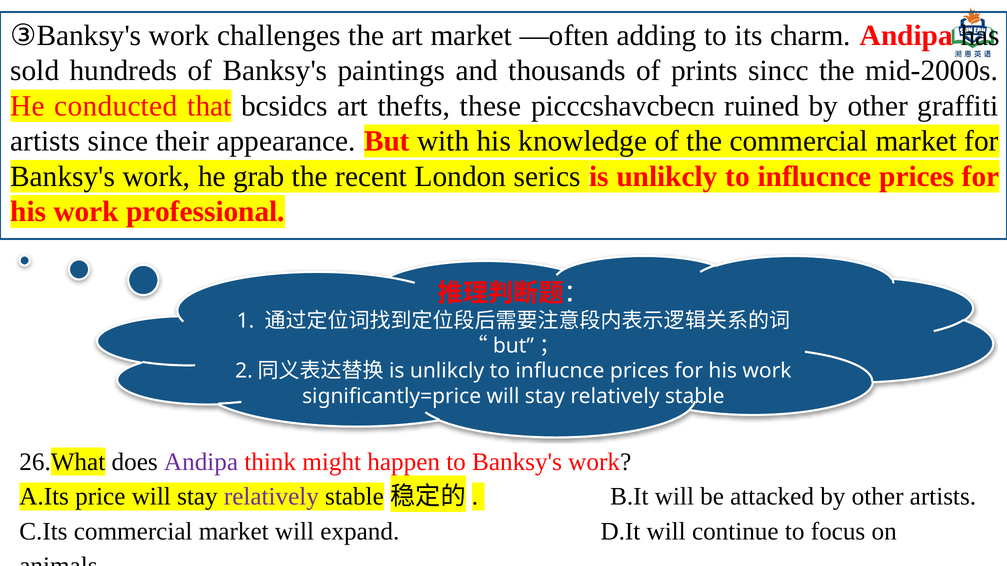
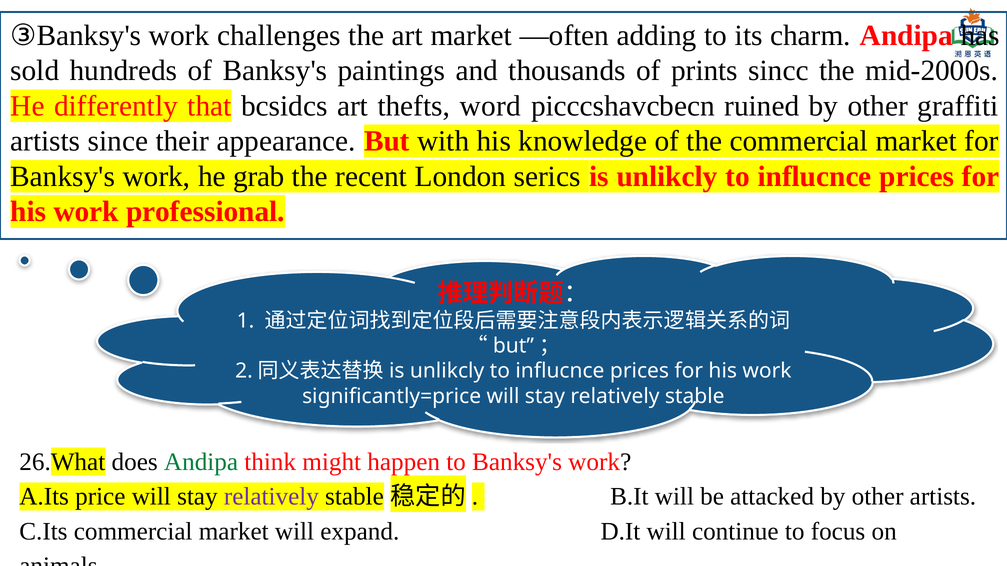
conducted: conducted -> differently
these: these -> word
Andipa at (201, 462) colour: purple -> green
